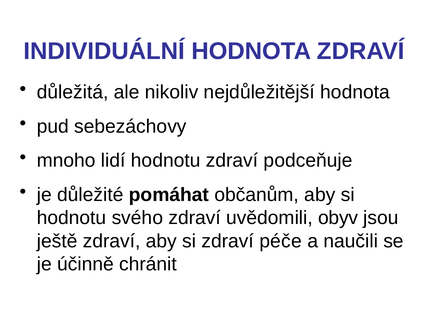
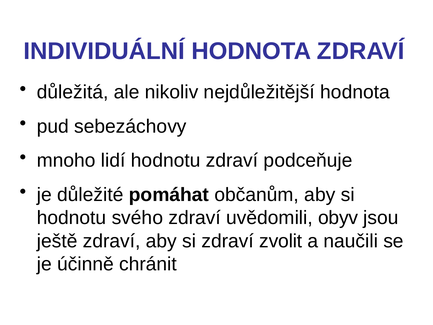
péče: péče -> zvolit
